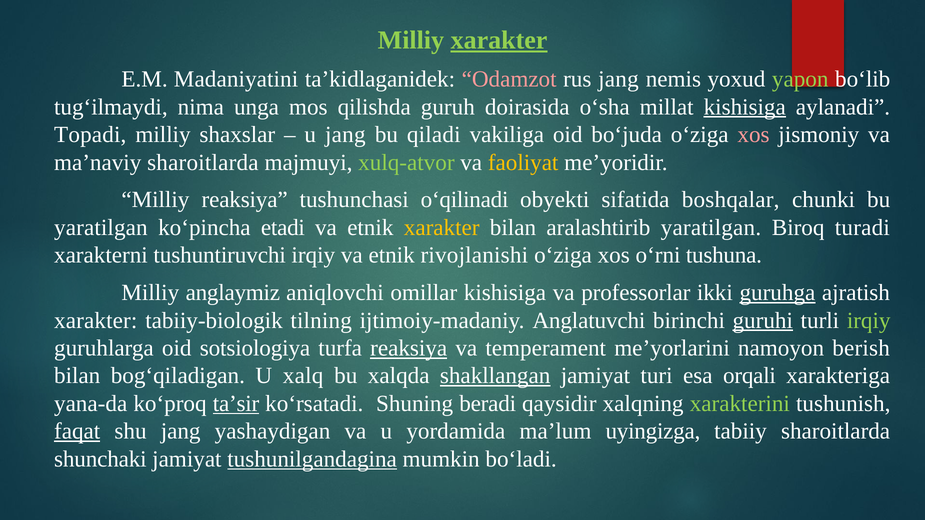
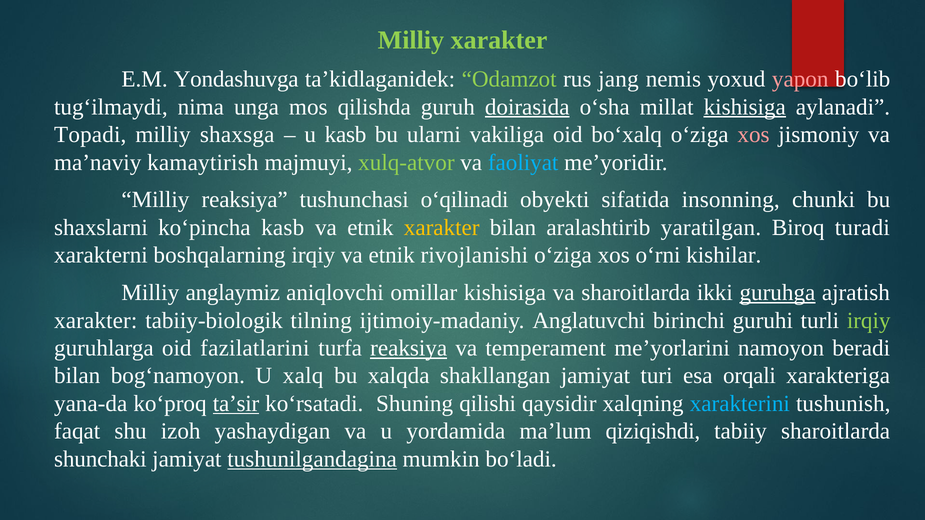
xarakter at (499, 40) underline: present -> none
Madaniyatini: Madaniyatini -> Yondashuvga
Odamzot colour: pink -> light green
yapon colour: light green -> pink
doirasida underline: none -> present
shaxslar: shaxslar -> shaxsga
u jang: jang -> kasb
qiladi: qiladi -> ularni
bo‘juda: bo‘juda -> bo‘xalq
ma’naviy sharoitlarda: sharoitlarda -> kamaytirish
faoliyat colour: yellow -> light blue
boshqalar: boshqalar -> insonning
yaratilgan at (101, 228): yaratilgan -> shaxslarni
ko‘pincha etadi: etadi -> kasb
tushuntiruvchi: tushuntiruvchi -> boshqalarning
tushuna: tushuna -> kishilar
va professorlar: professorlar -> sharoitlarda
guruhi underline: present -> none
sotsiologiya: sotsiologiya -> fazilatlarini
berish: berish -> beradi
bog‘qiladigan: bog‘qiladigan -> bog‘namoyon
shakllangan underline: present -> none
beradi: beradi -> qilishi
xarakterini colour: light green -> light blue
faqat underline: present -> none
shu jang: jang -> izoh
uyingizga: uyingizga -> qiziqishdi
